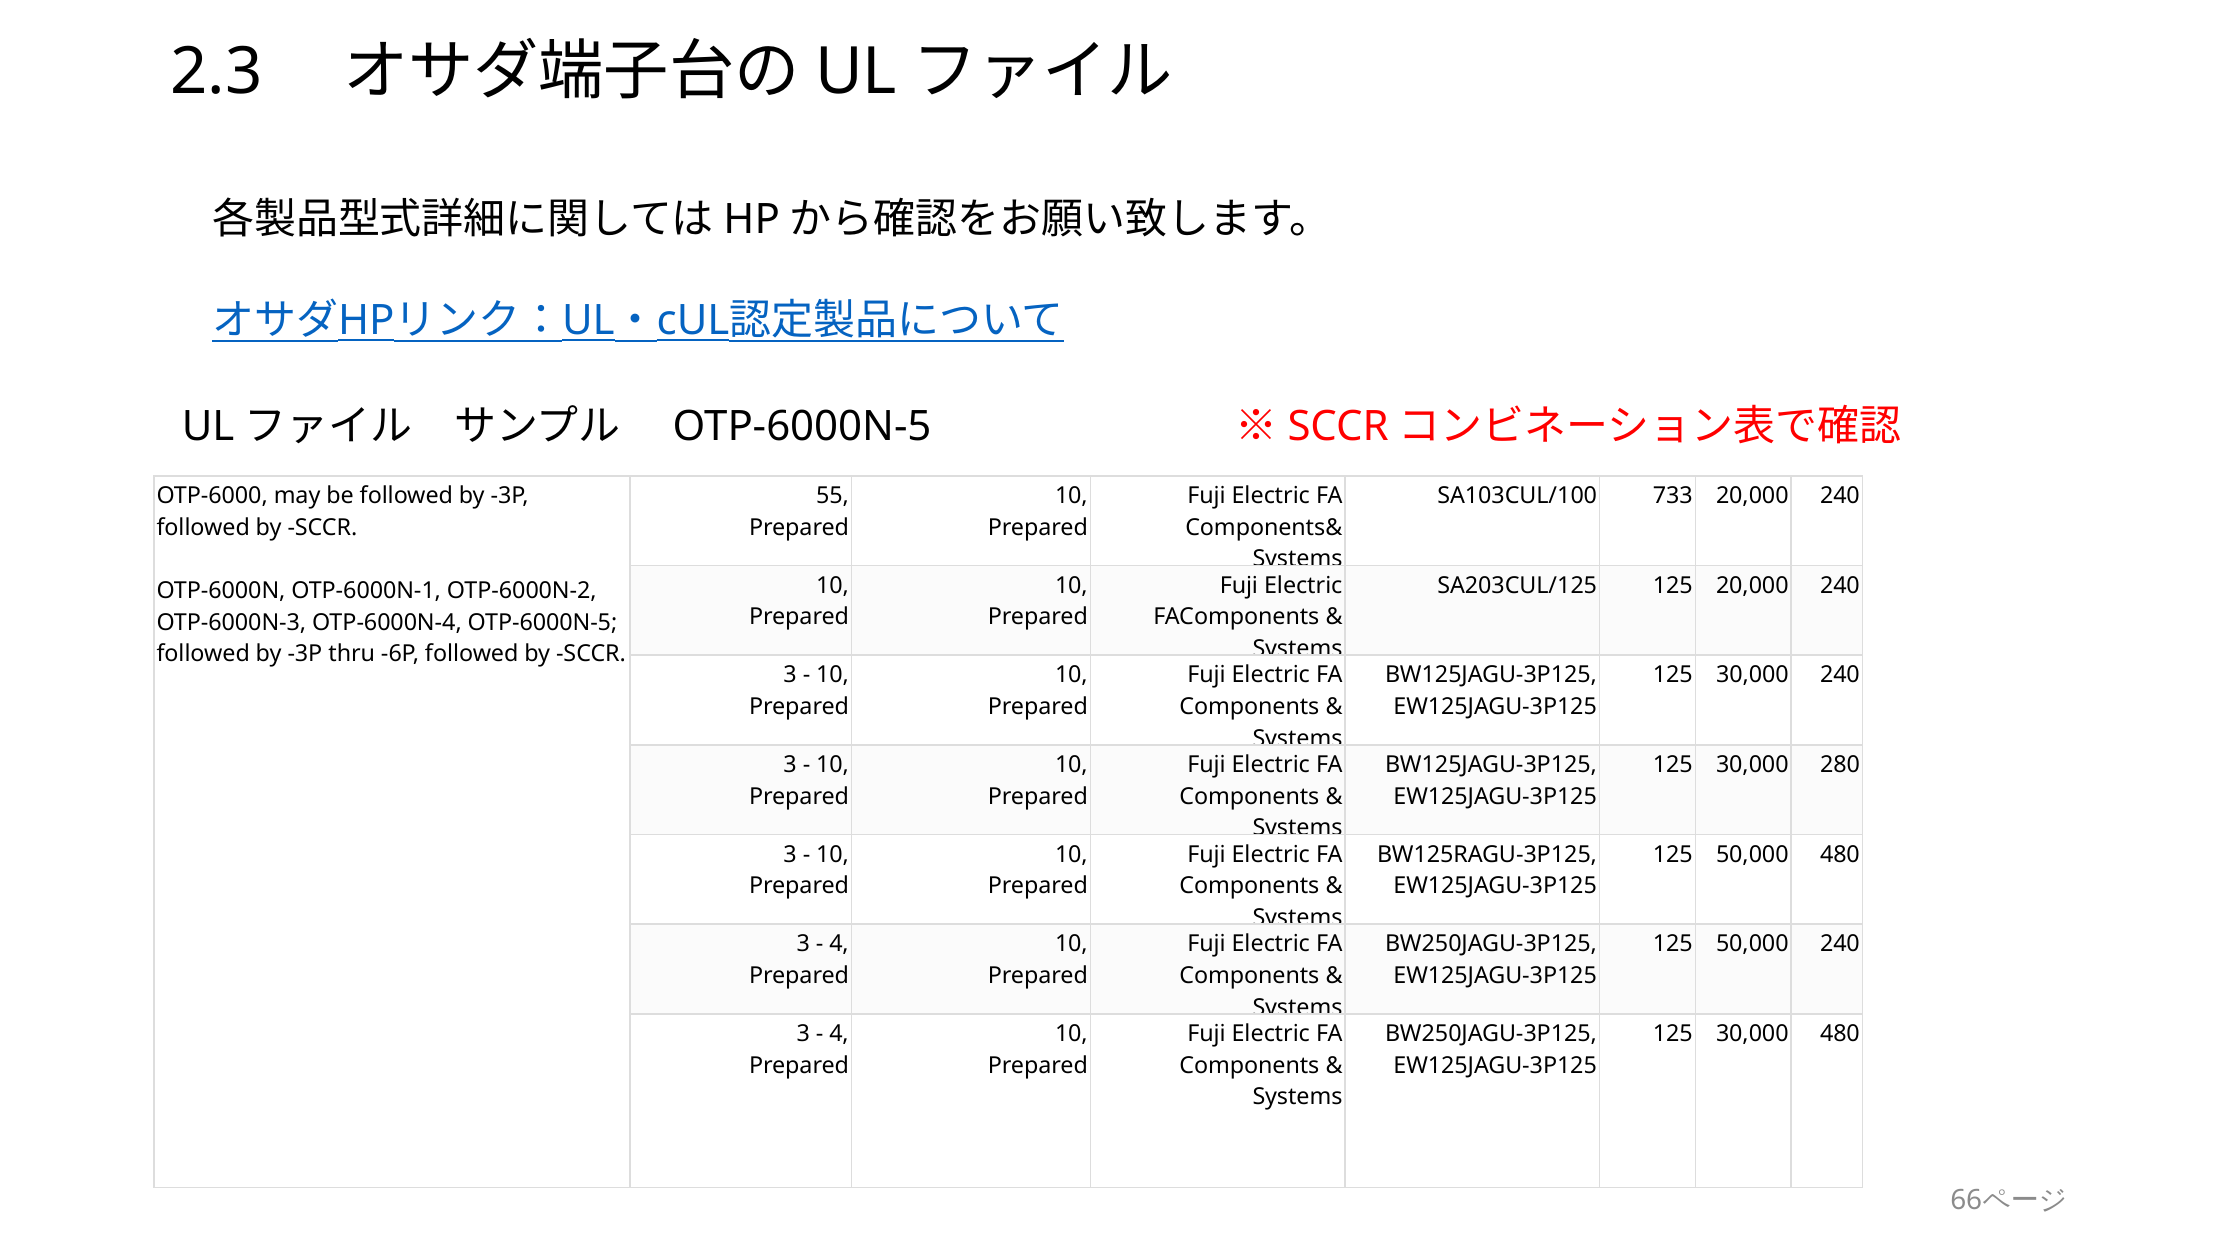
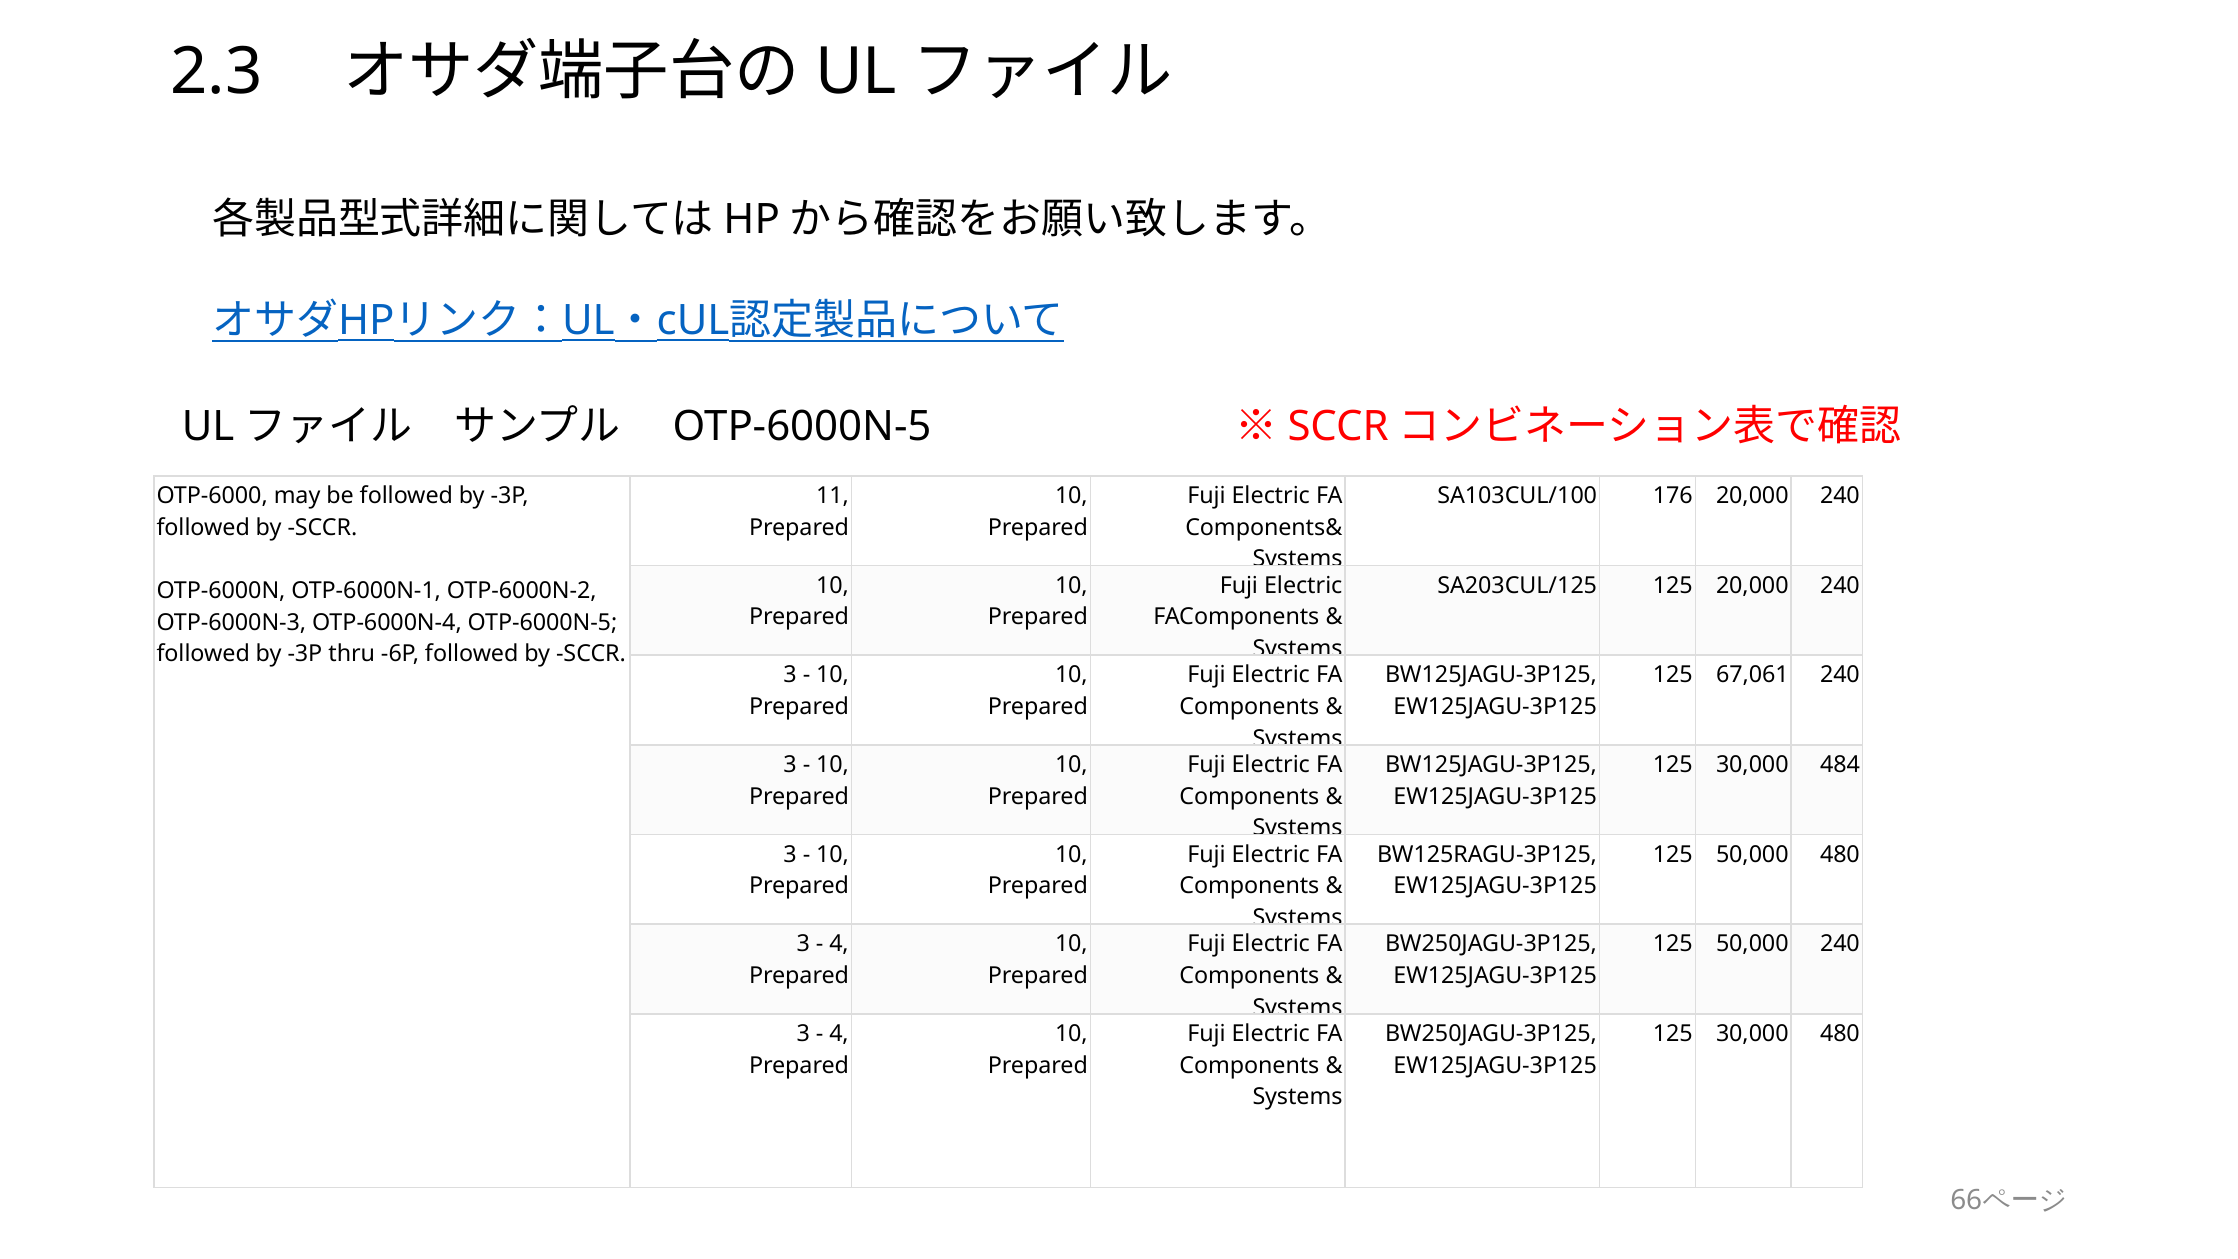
55: 55 -> 11
733: 733 -> 176
30,000 at (1752, 675): 30,000 -> 67,061
280: 280 -> 484
